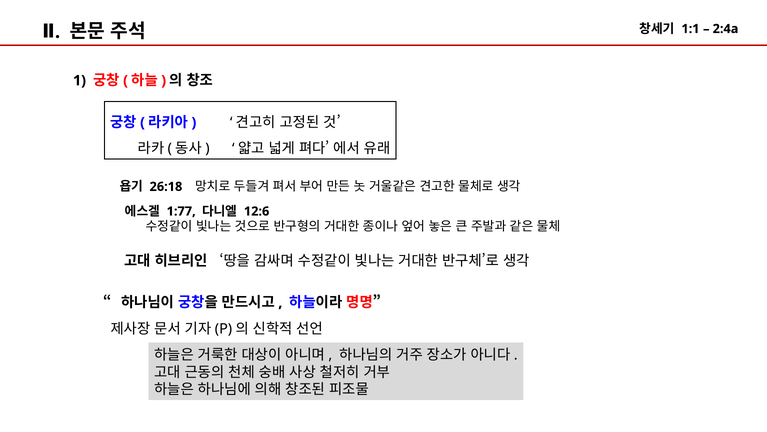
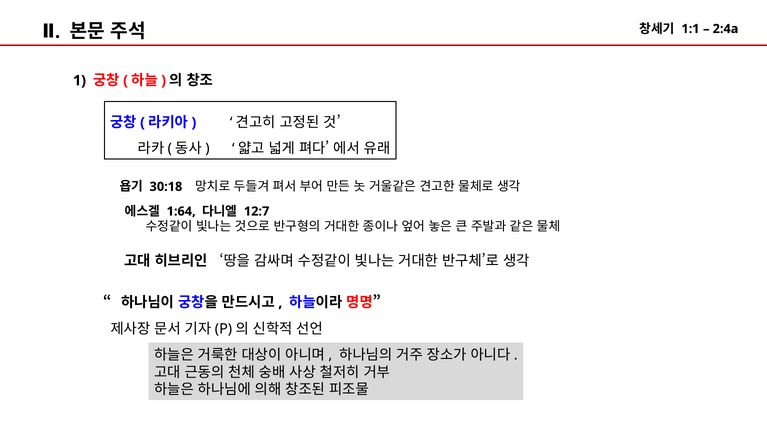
26:18: 26:18 -> 30:18
1:77: 1:77 -> 1:64
12:6: 12:6 -> 12:7
